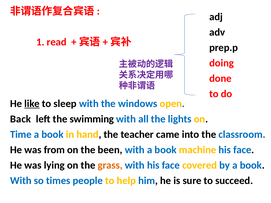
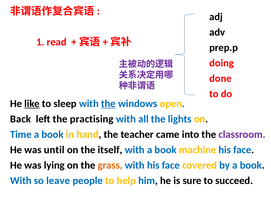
the at (108, 104) underline: none -> present
swimming: swimming -> practising
classroom colour: blue -> purple
from: from -> until
been: been -> itself
times: times -> leave
